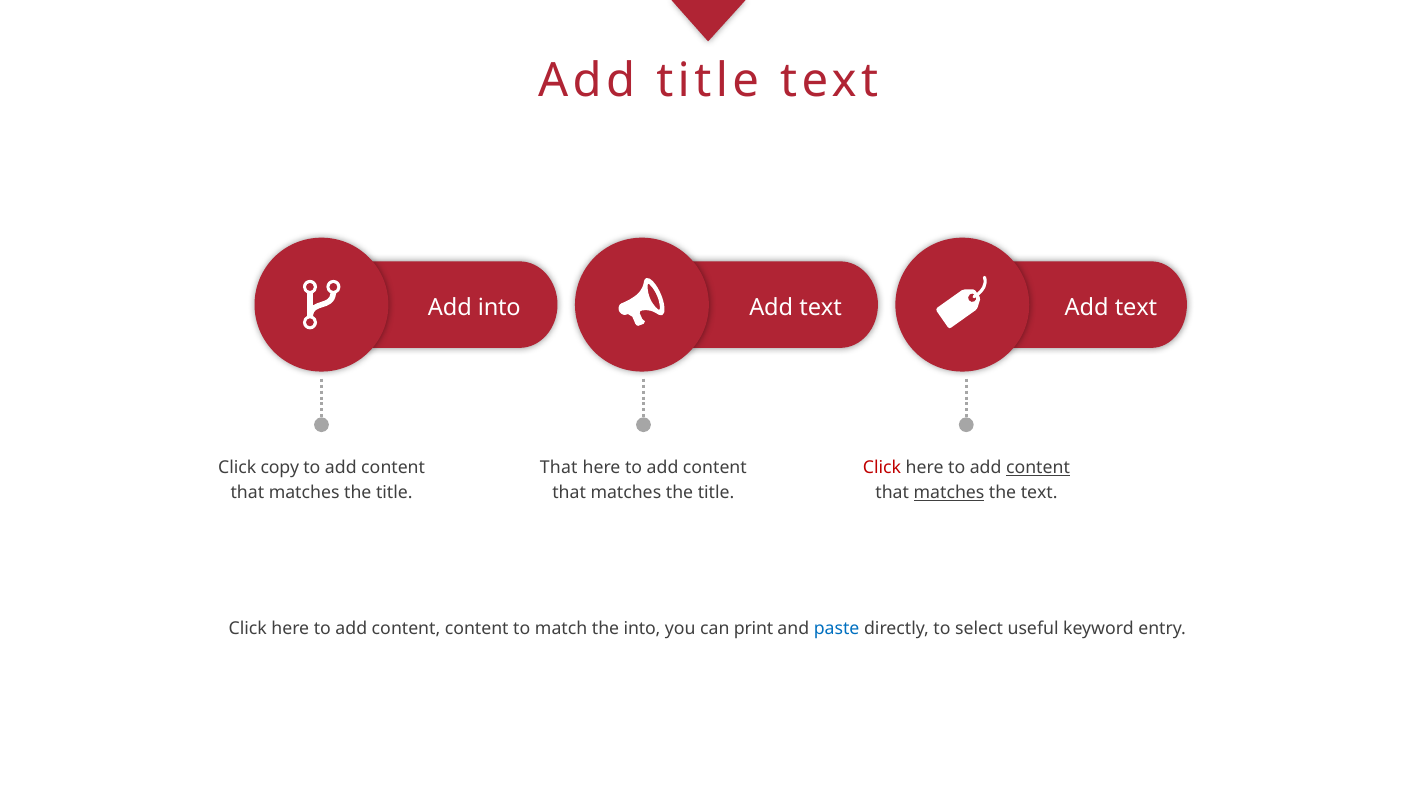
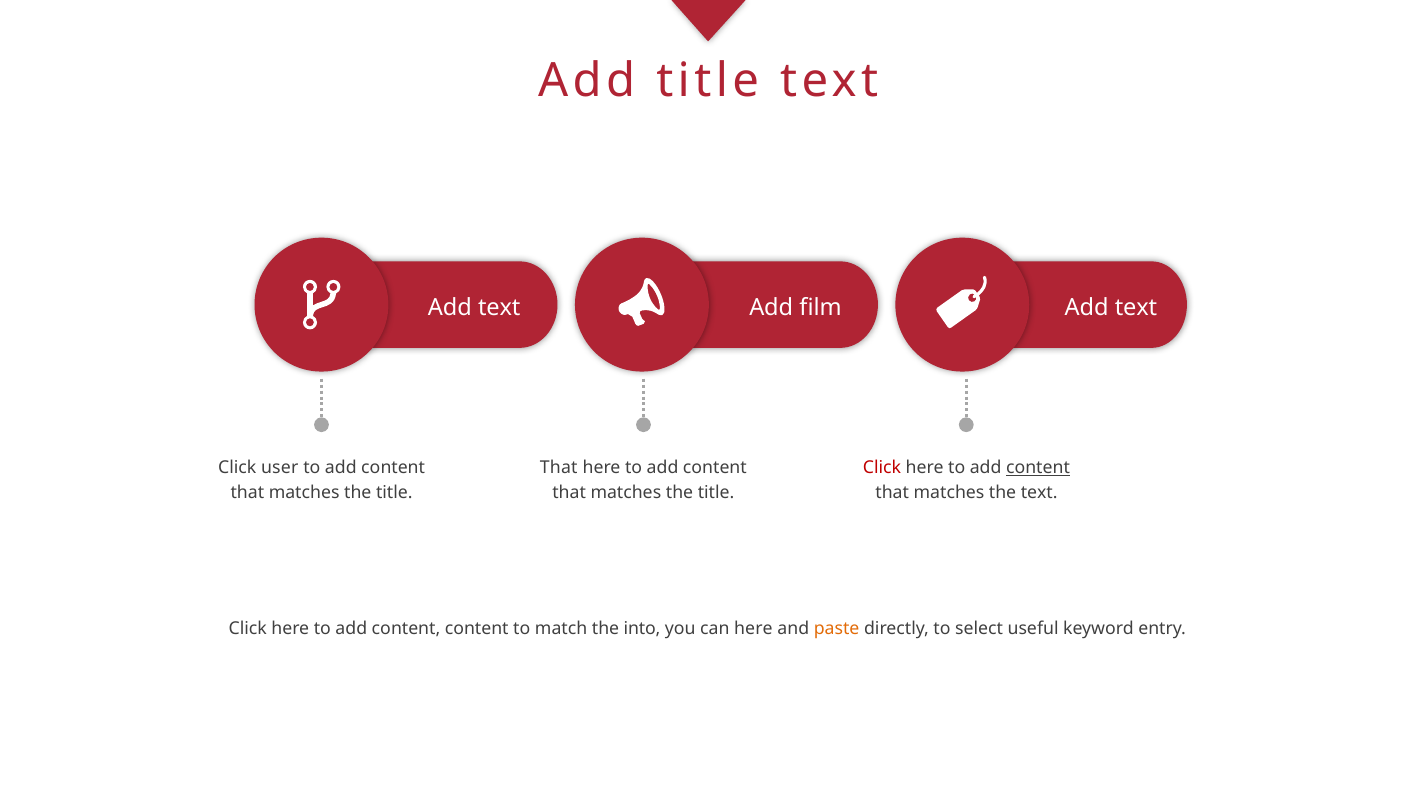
into at (499, 308): into -> text
text at (821, 308): text -> film
copy: copy -> user
matches at (949, 493) underline: present -> none
can print: print -> here
paste colour: blue -> orange
